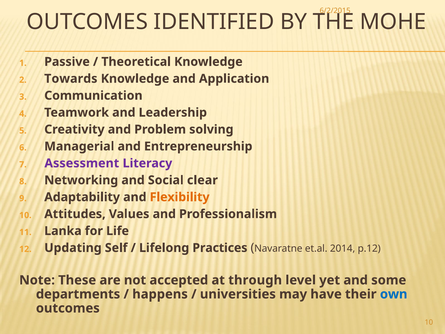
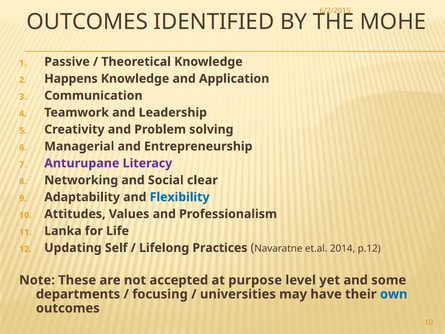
Towards: Towards -> Happens
Assessment: Assessment -> Anturupane
Flexibility colour: orange -> blue
through: through -> purpose
happens: happens -> focusing
